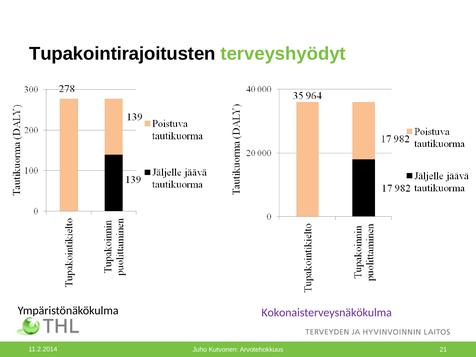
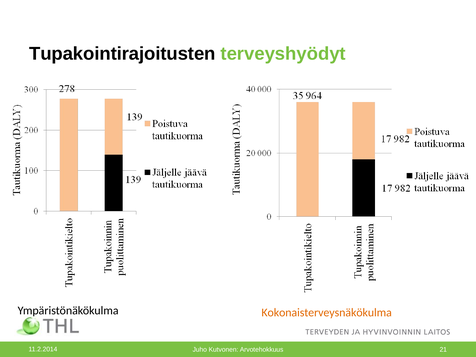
Kokonaisterveysnäkökulma colour: purple -> orange
